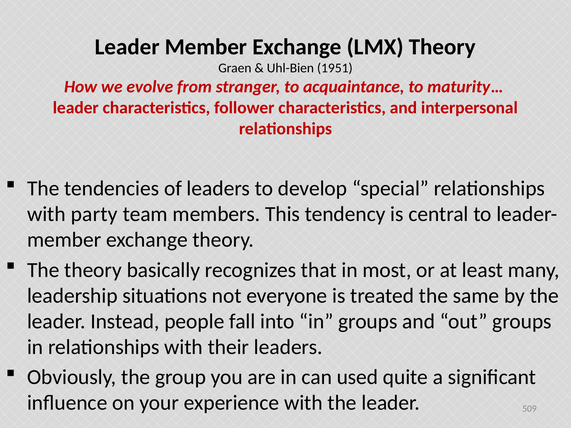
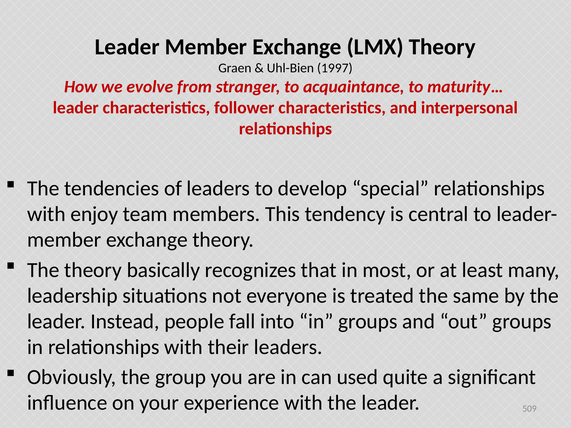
1951: 1951 -> 1997
party: party -> enjoy
